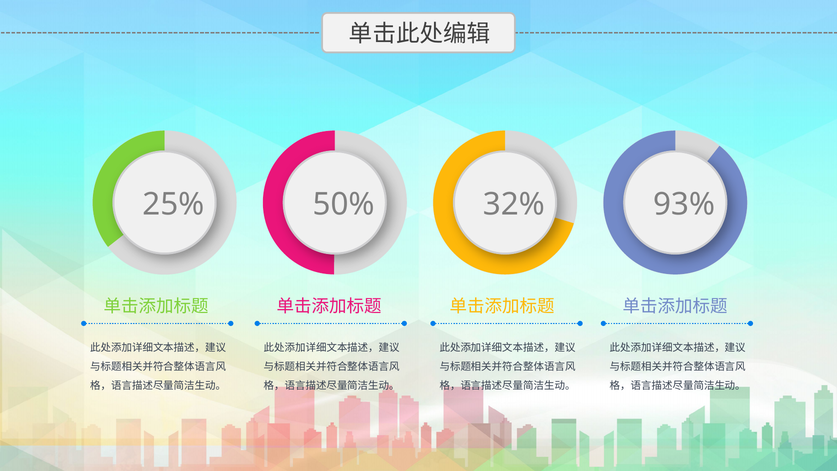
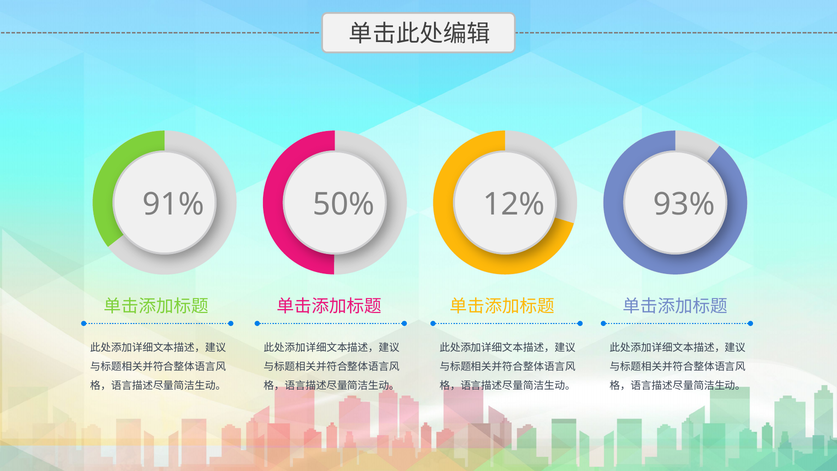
25%: 25% -> 91%
32%: 32% -> 12%
